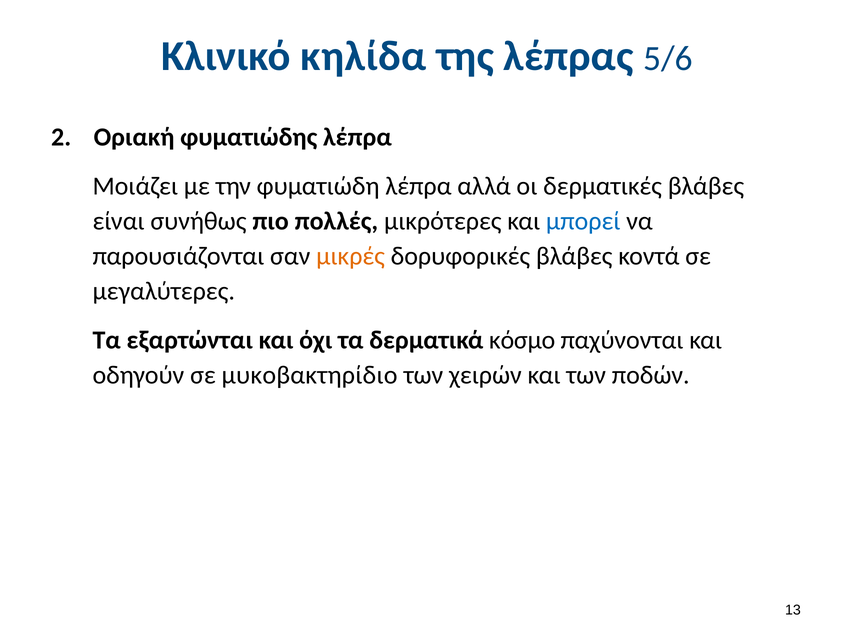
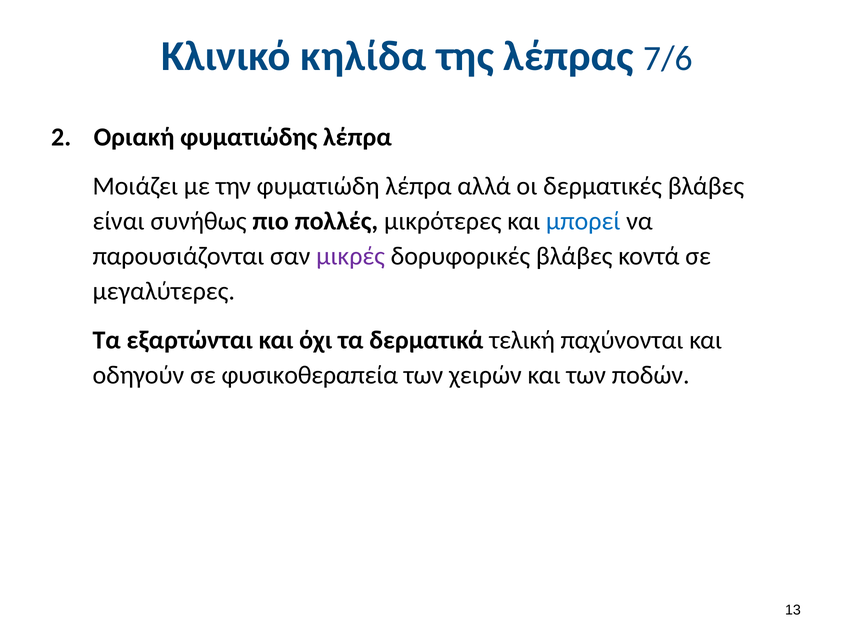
5/6: 5/6 -> 7/6
μικρές colour: orange -> purple
κόσμο: κόσμο -> τελική
μυκοβακτηρίδιο: μυκοβακτηρίδιο -> φυσικοθεραπεία
